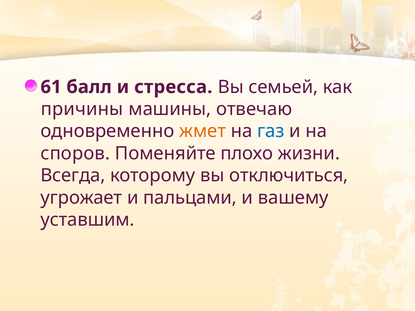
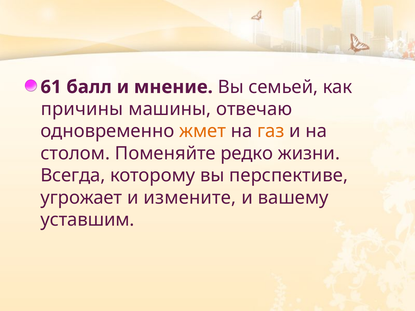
стресса: стресса -> мнение
газ colour: blue -> orange
споров: споров -> столом
плохо: плохо -> редко
отключиться: отключиться -> перспективе
пальцами: пальцами -> измените
